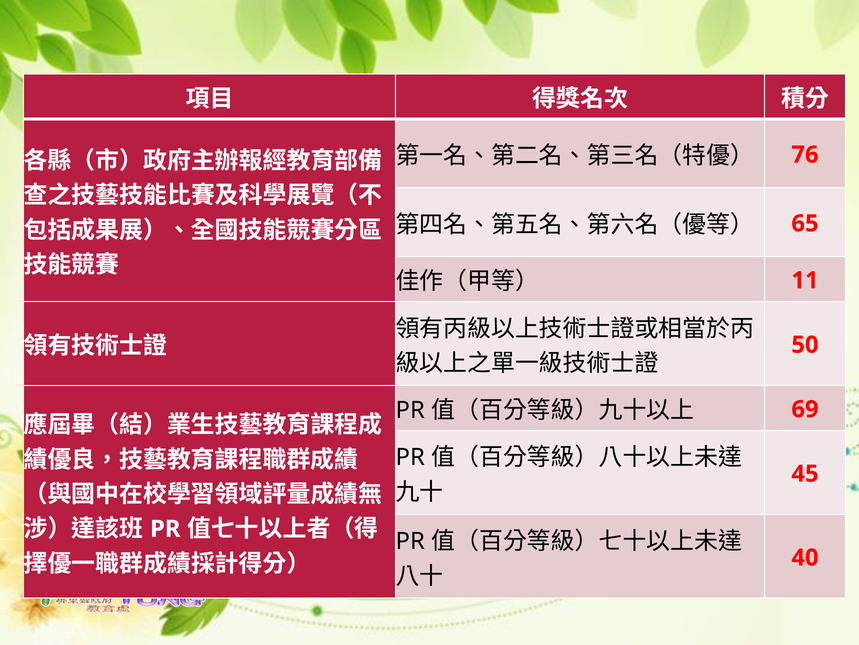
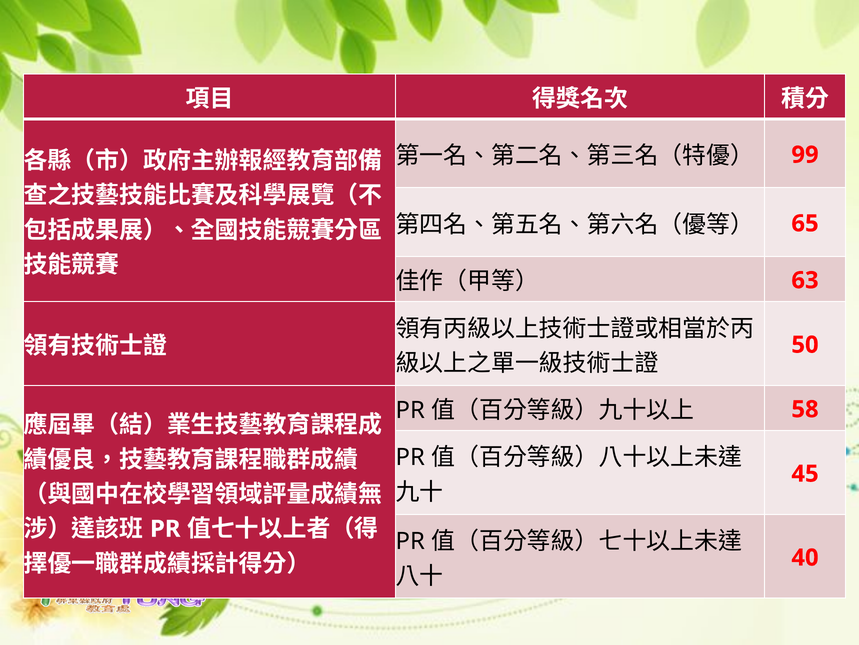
76: 76 -> 99
11: 11 -> 63
69: 69 -> 58
